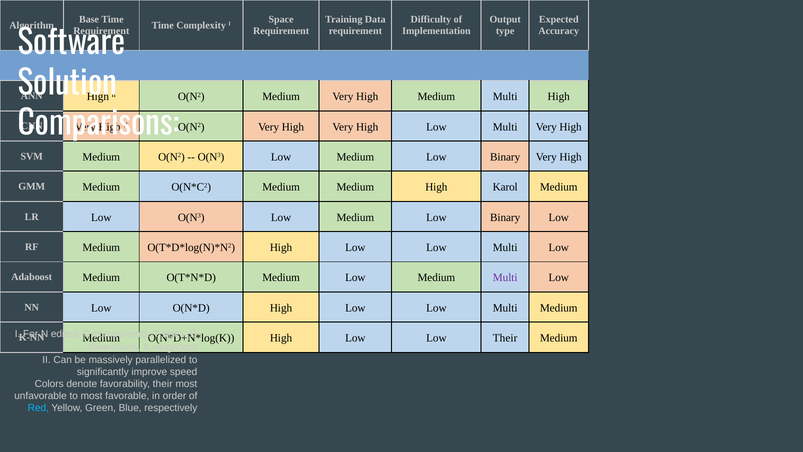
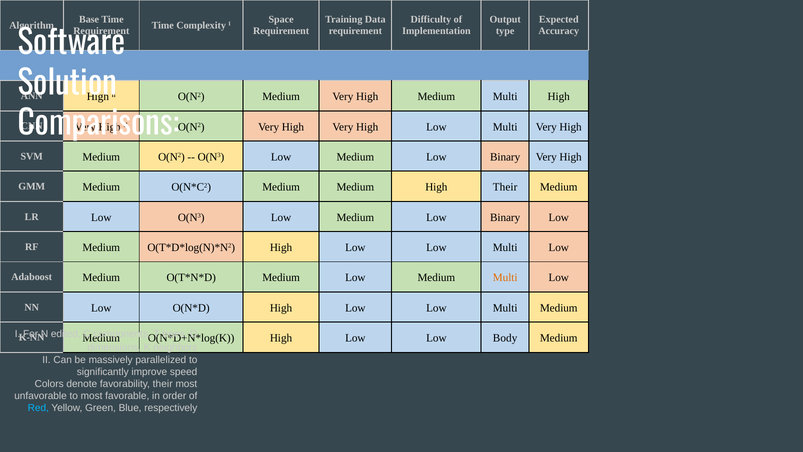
High Karol: Karol -> Their
Multi at (505, 278) colour: purple -> orange
Low Their: Their -> Body
